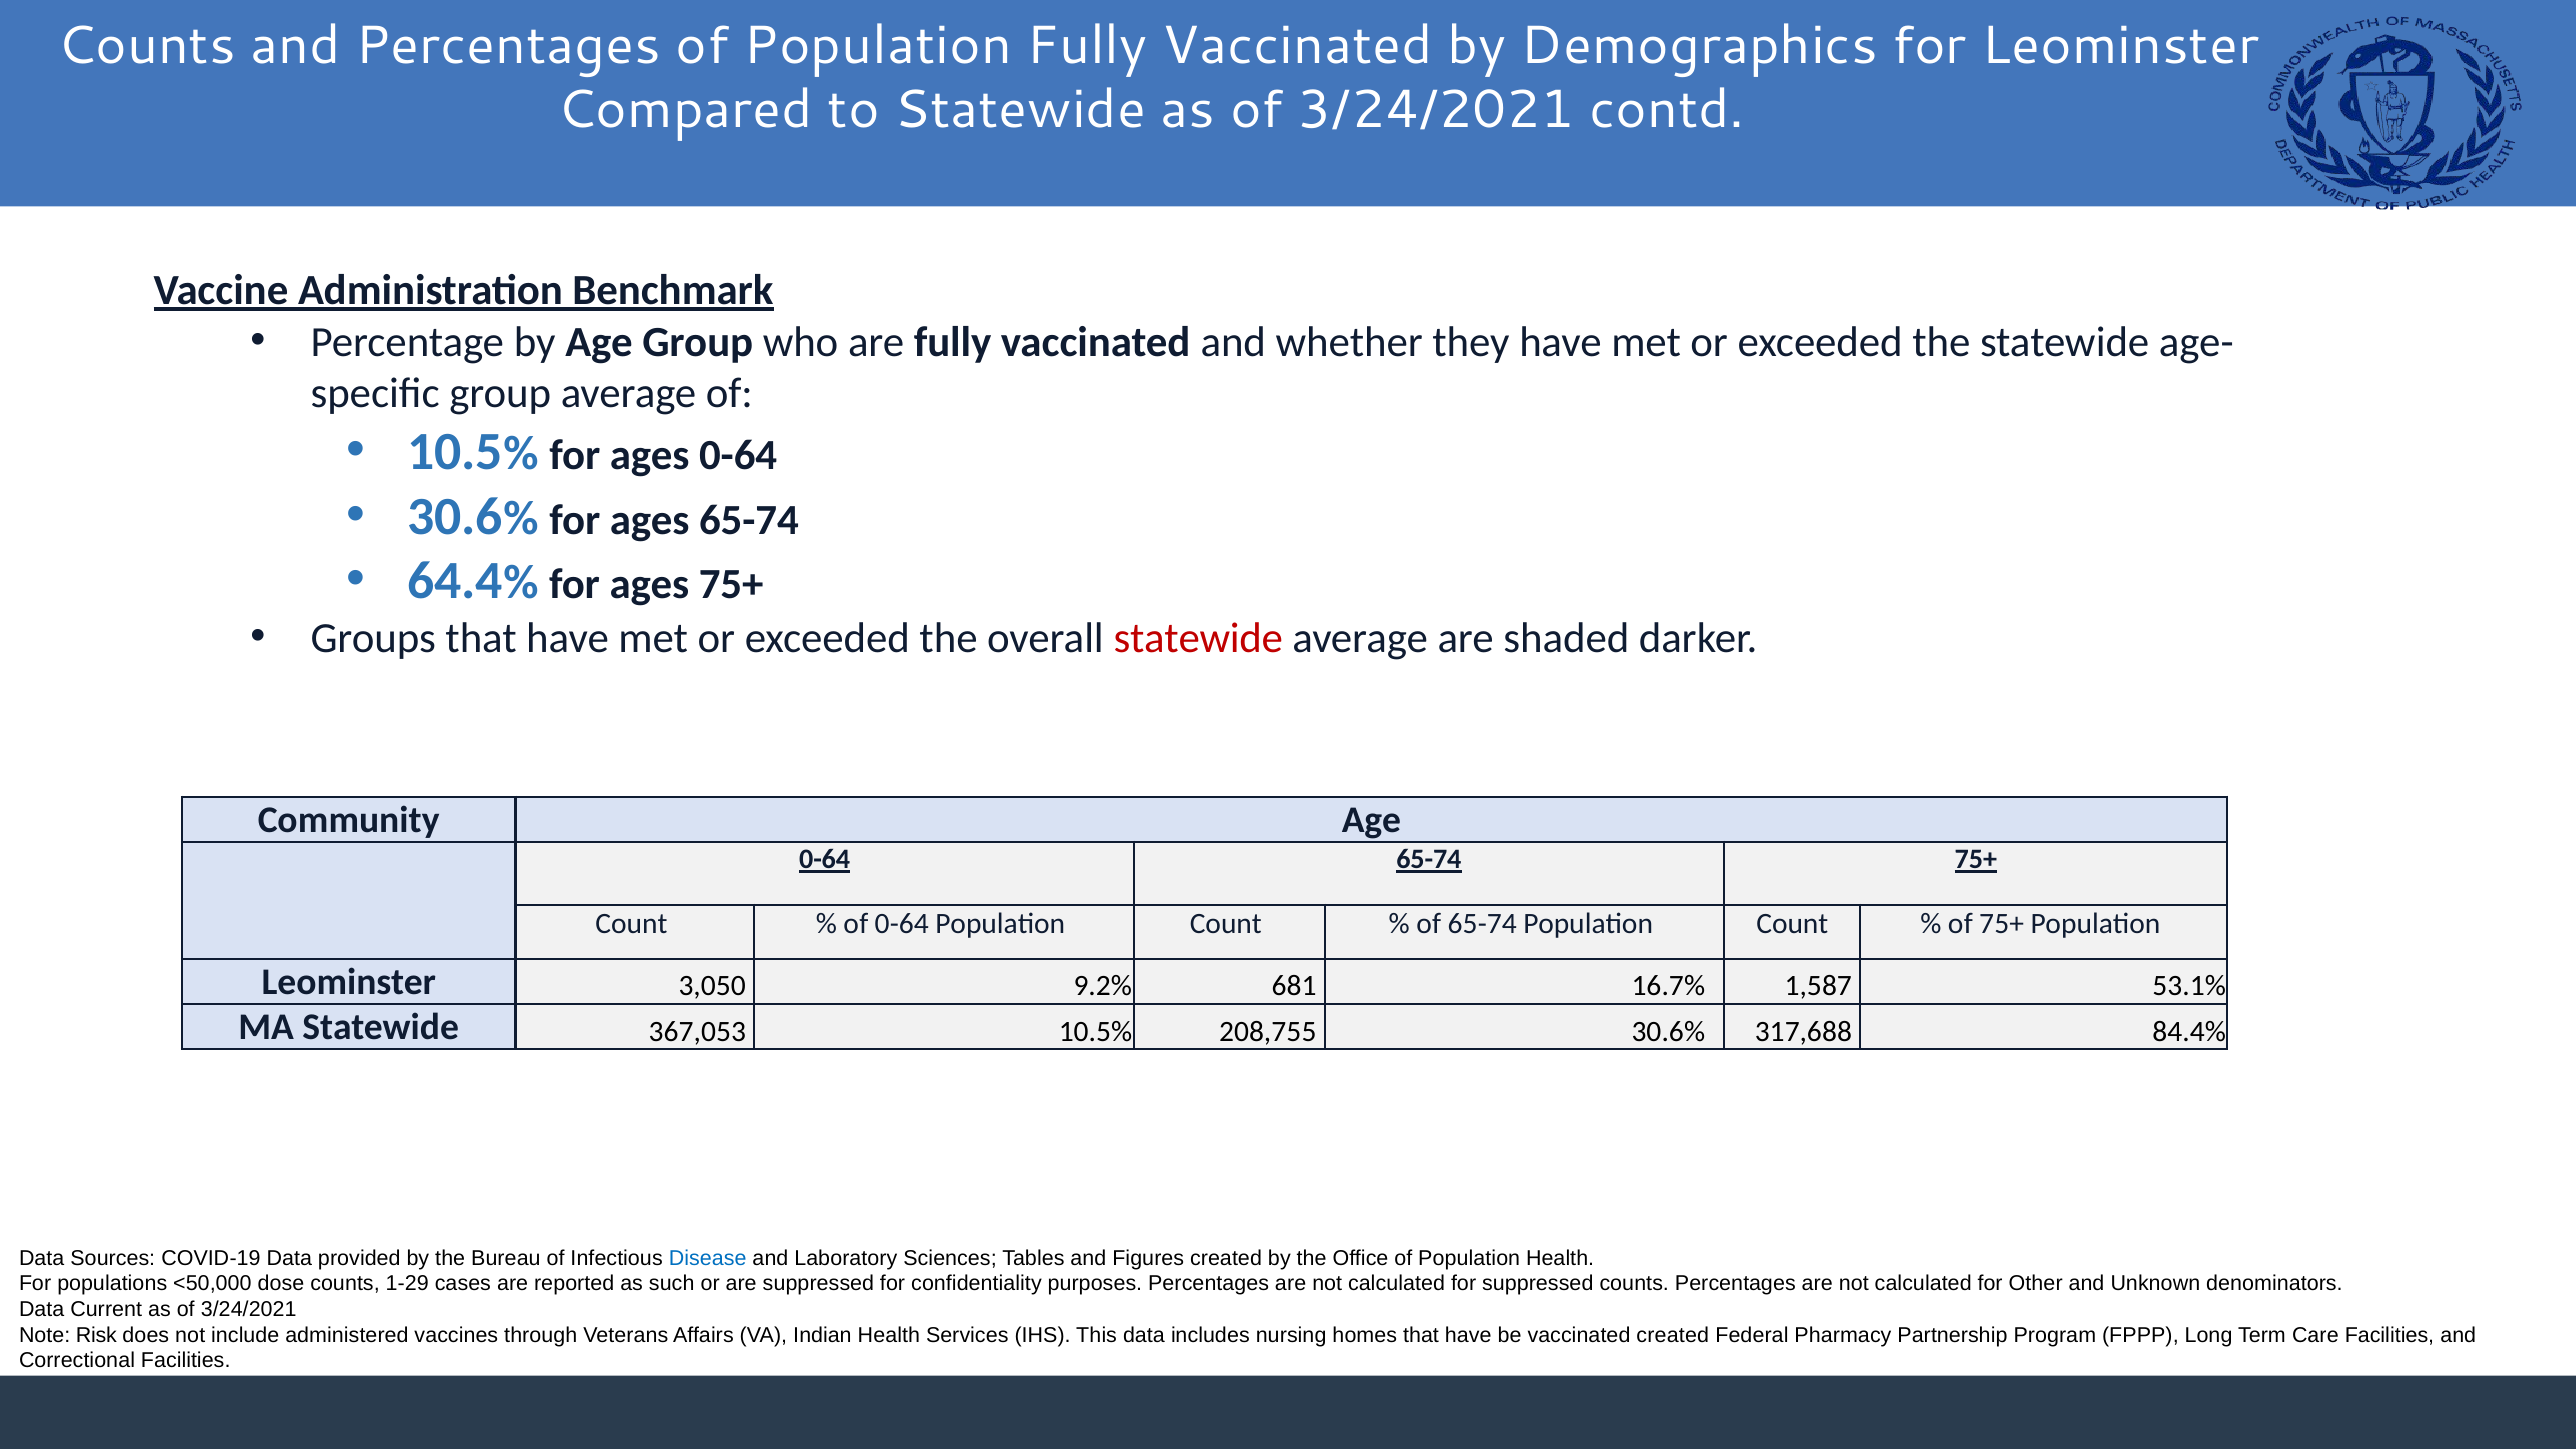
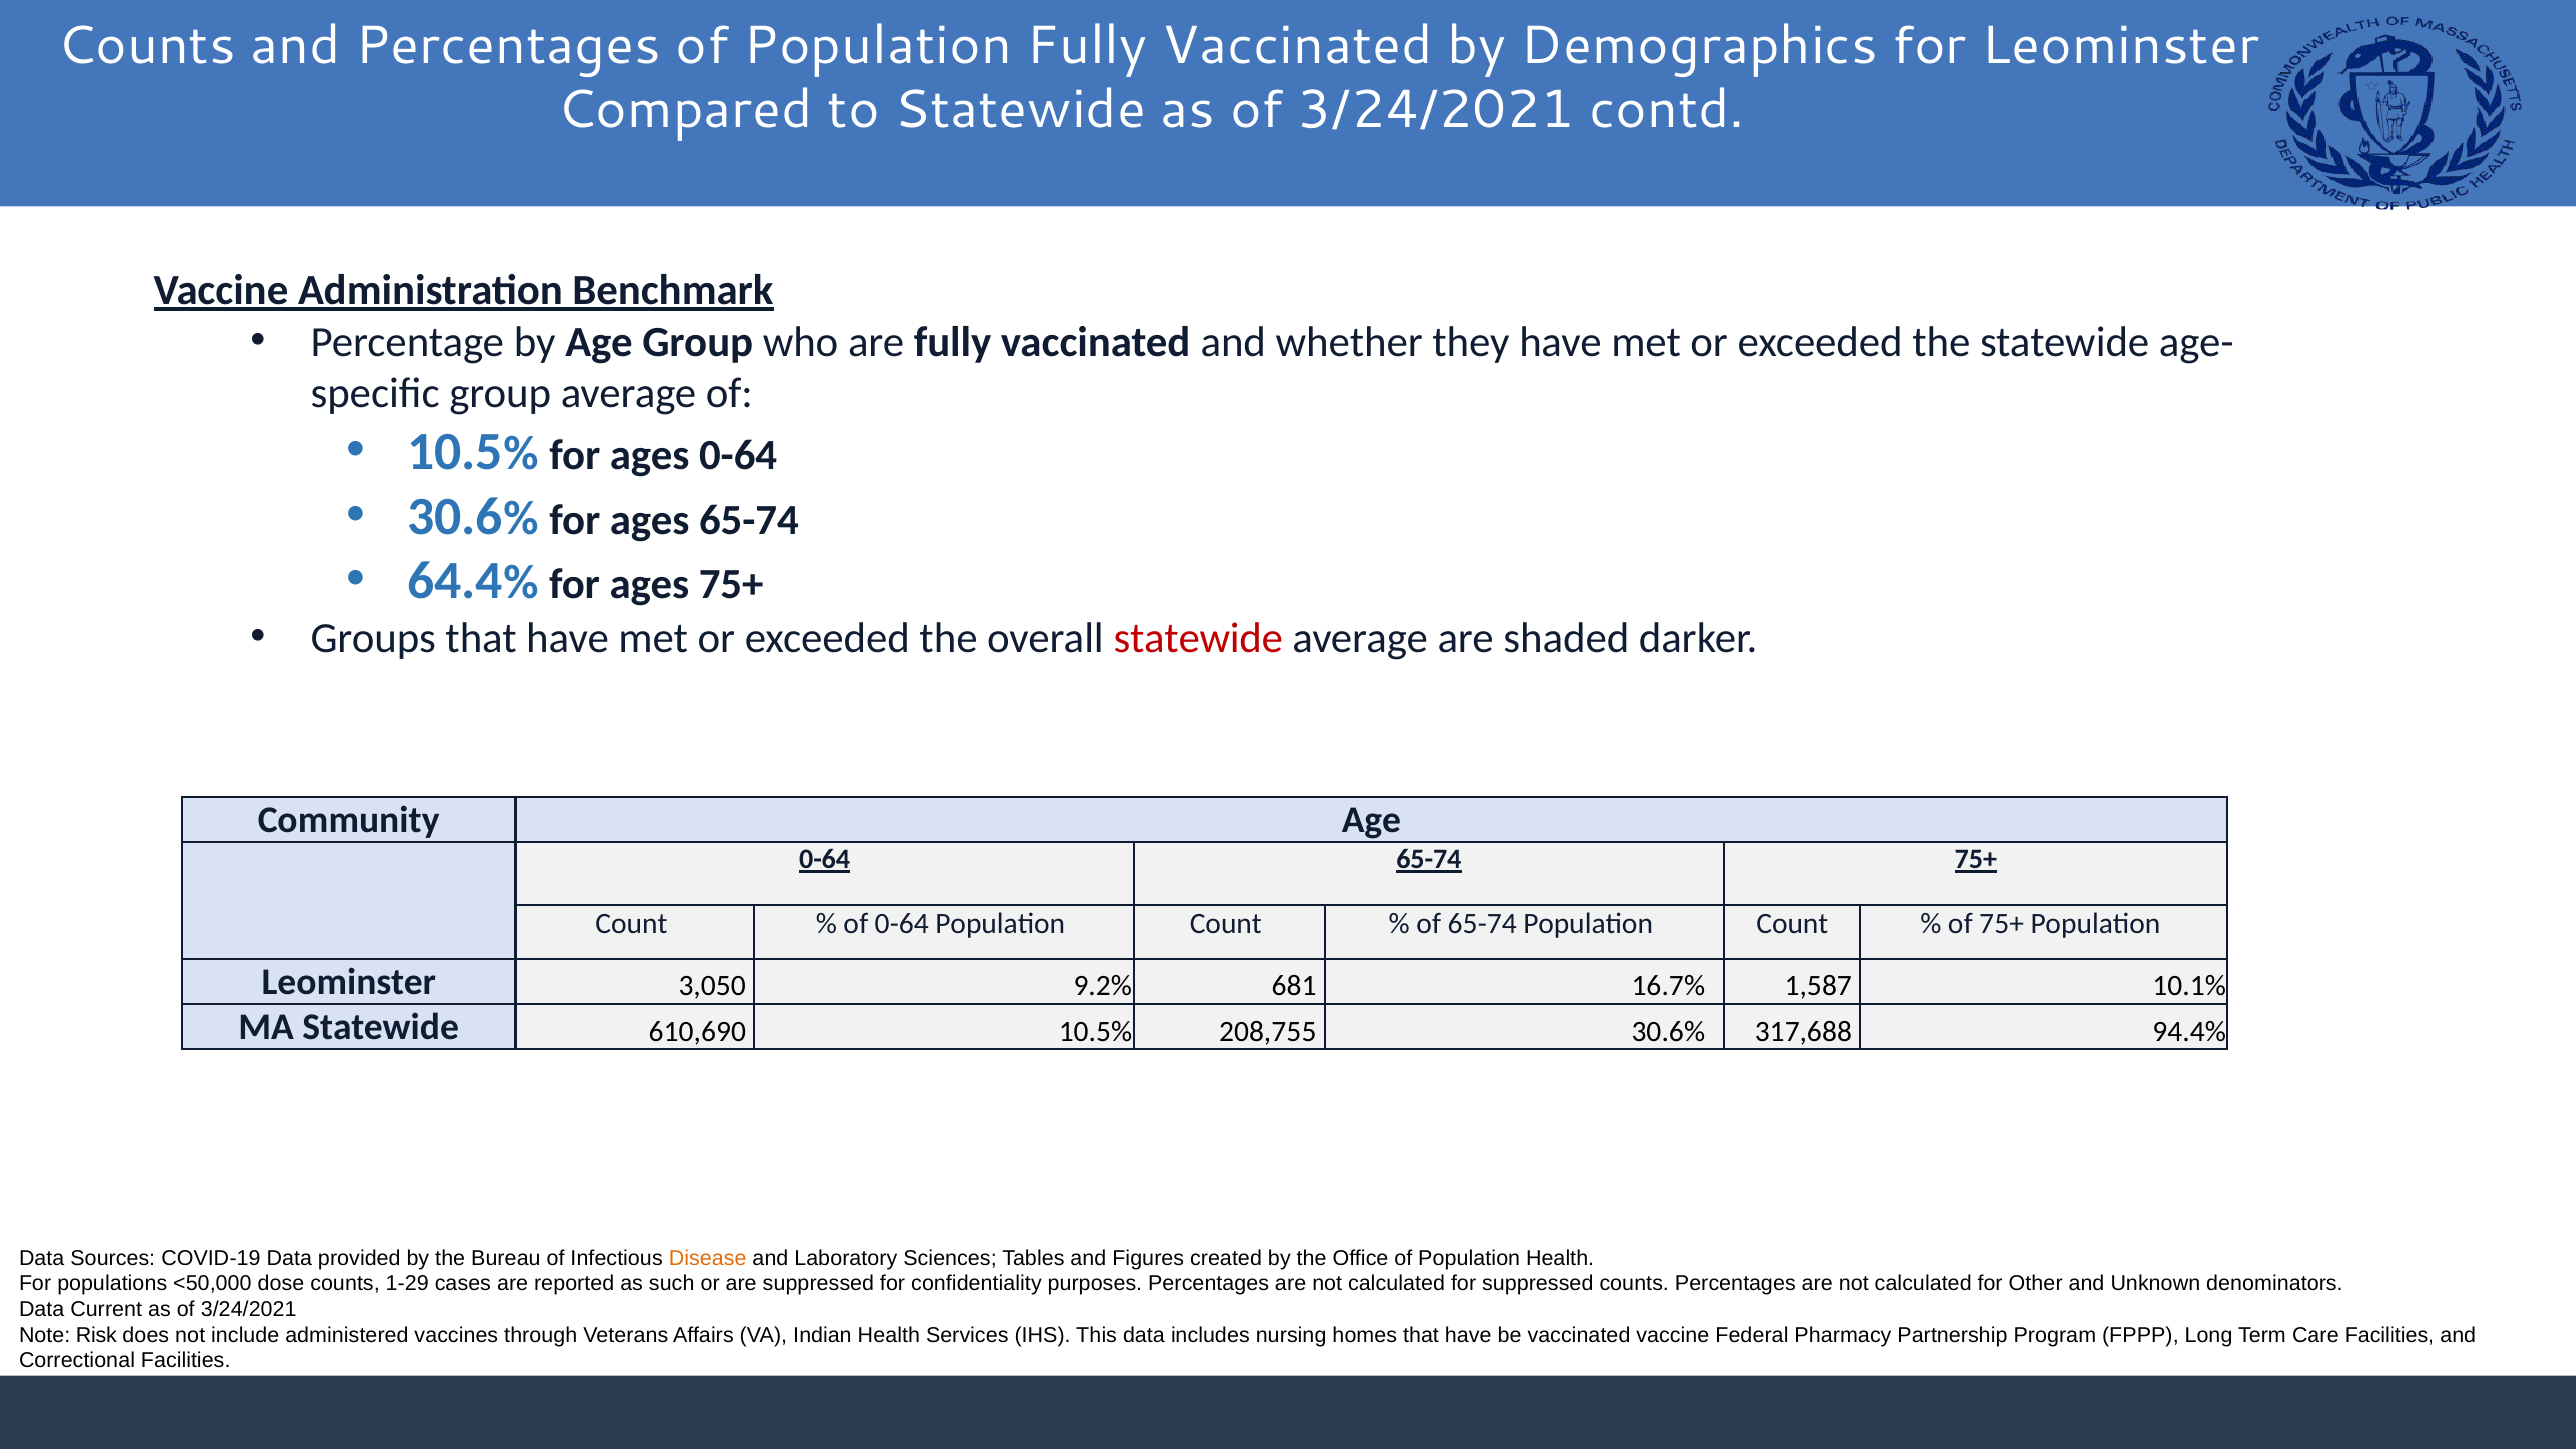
53.1%: 53.1% -> 10.1%
367,053: 367,053 -> 610,690
84.4%: 84.4% -> 94.4%
Disease colour: blue -> orange
vaccinated created: created -> vaccine
